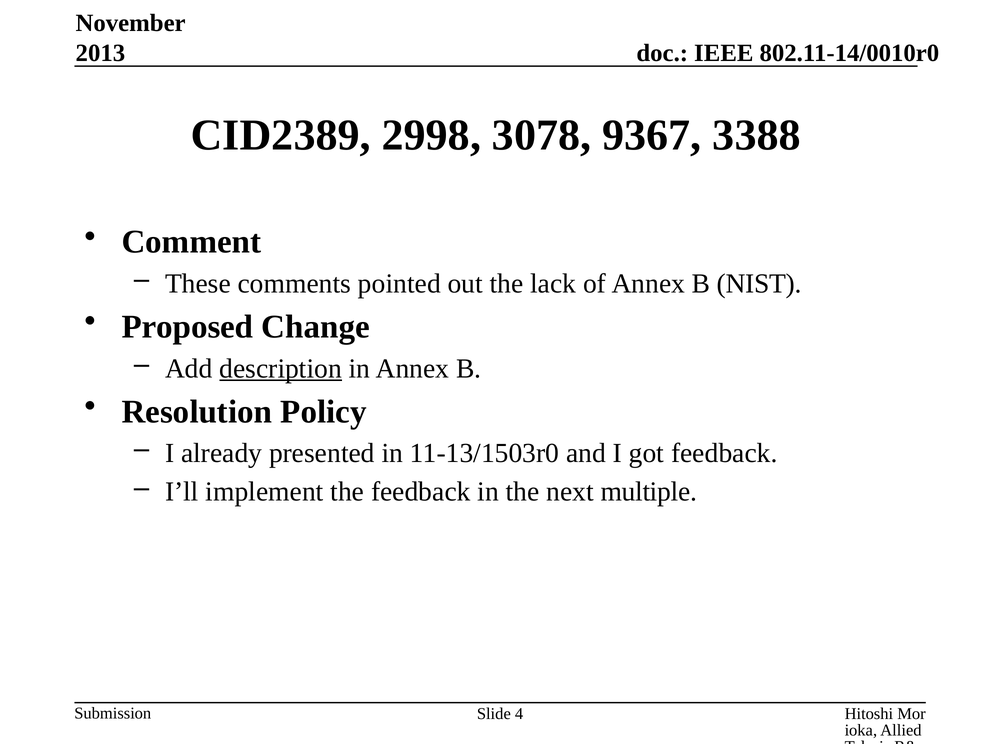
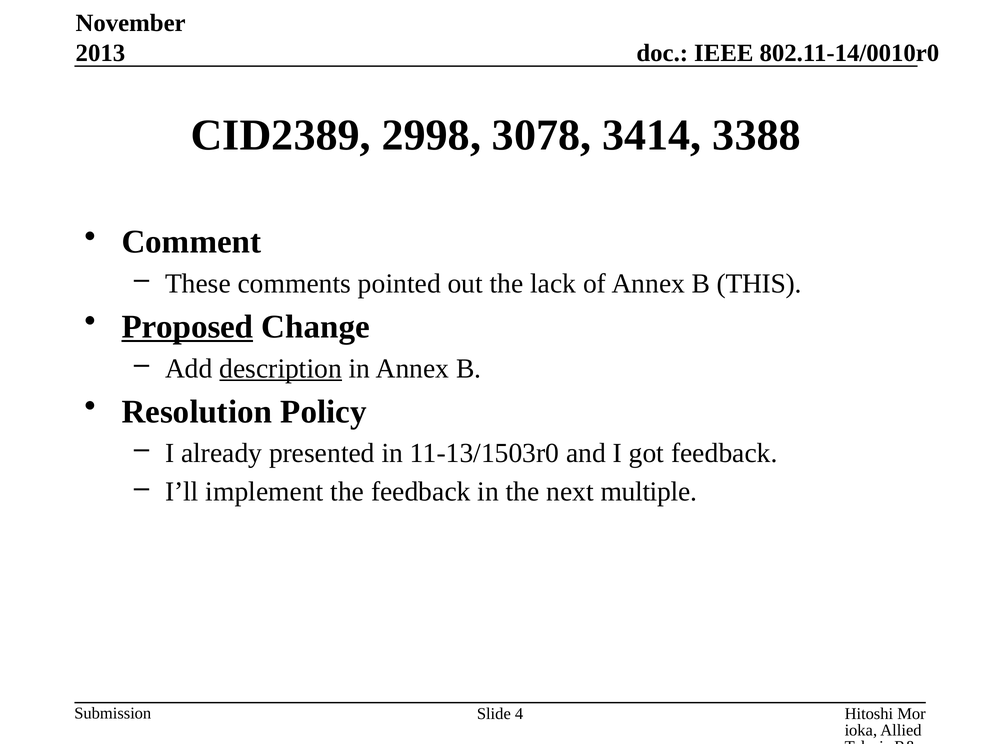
9367: 9367 -> 3414
NIST: NIST -> THIS
Proposed underline: none -> present
